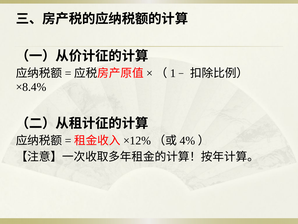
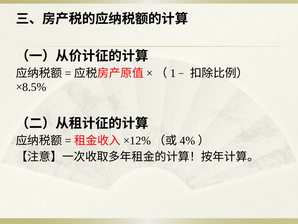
×8.4%: ×8.4% -> ×8.5%
